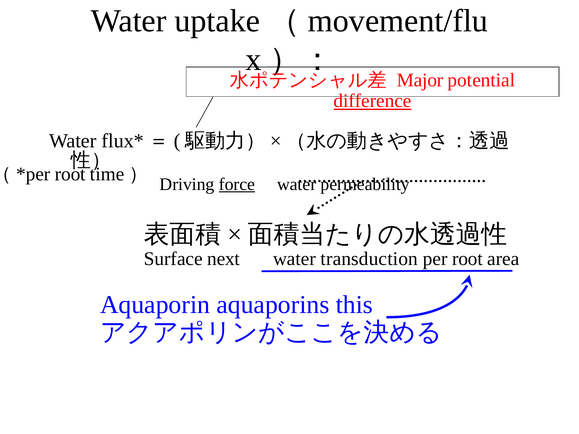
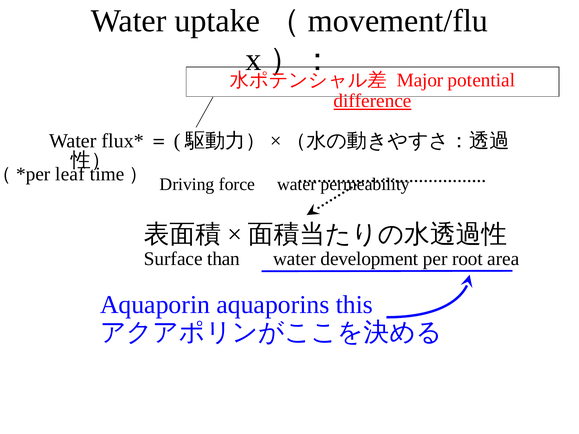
root at (70, 174): root -> leaf
force underline: present -> none
next: next -> than
transduction: transduction -> development
